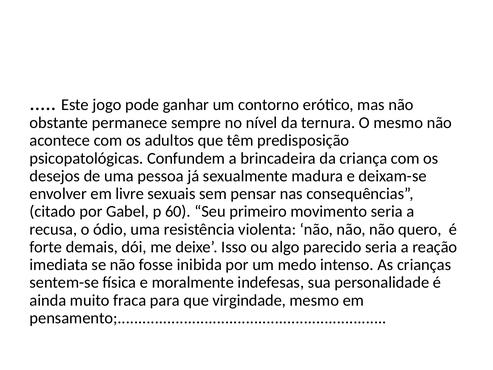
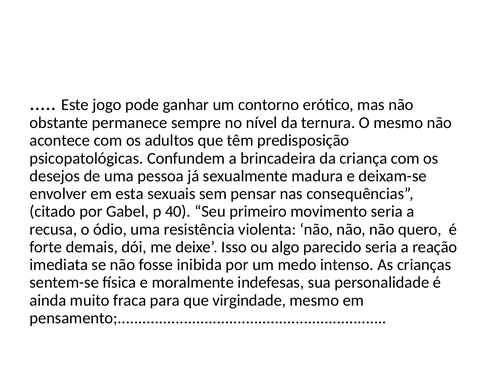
livre: livre -> esta
60: 60 -> 40
